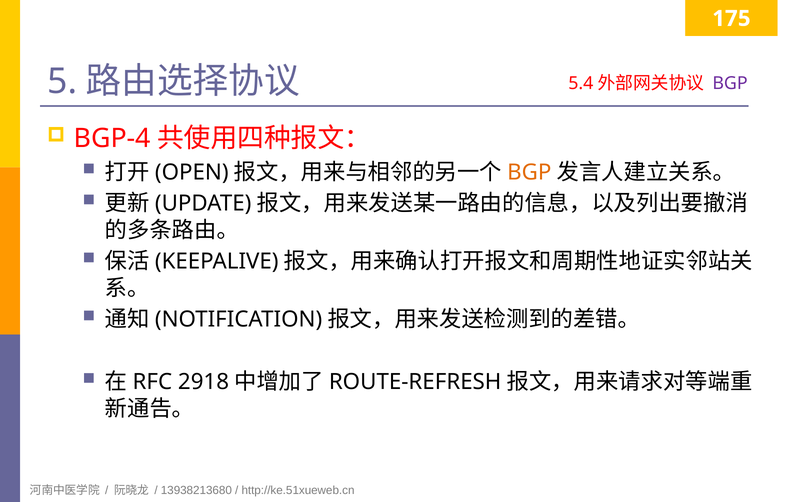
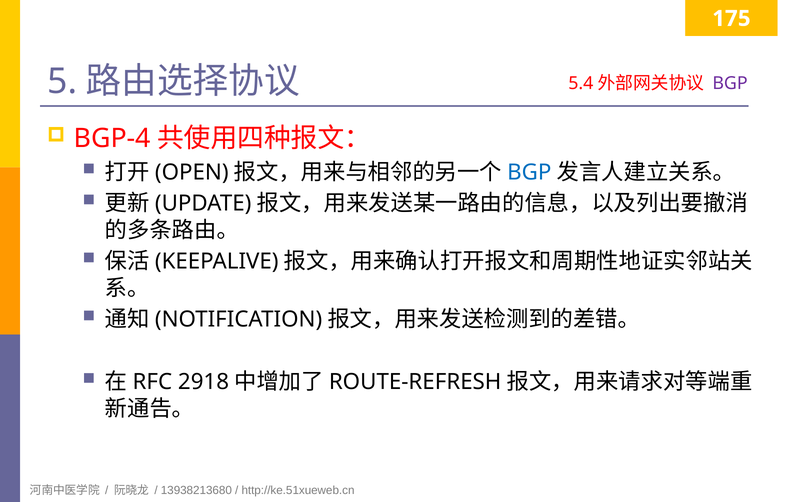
BGP at (529, 172) colour: orange -> blue
